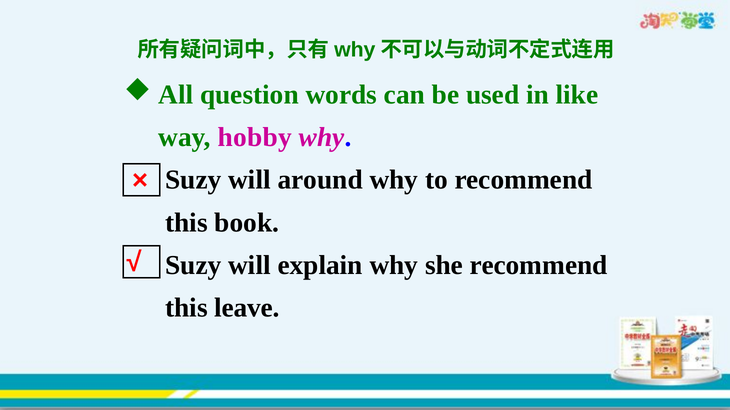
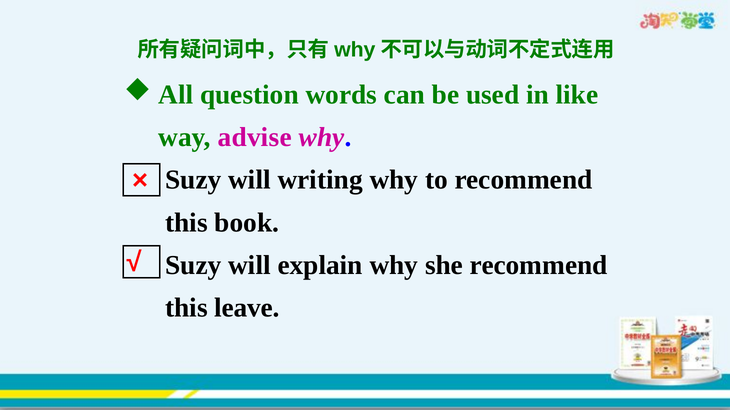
hobby: hobby -> advise
around: around -> writing
